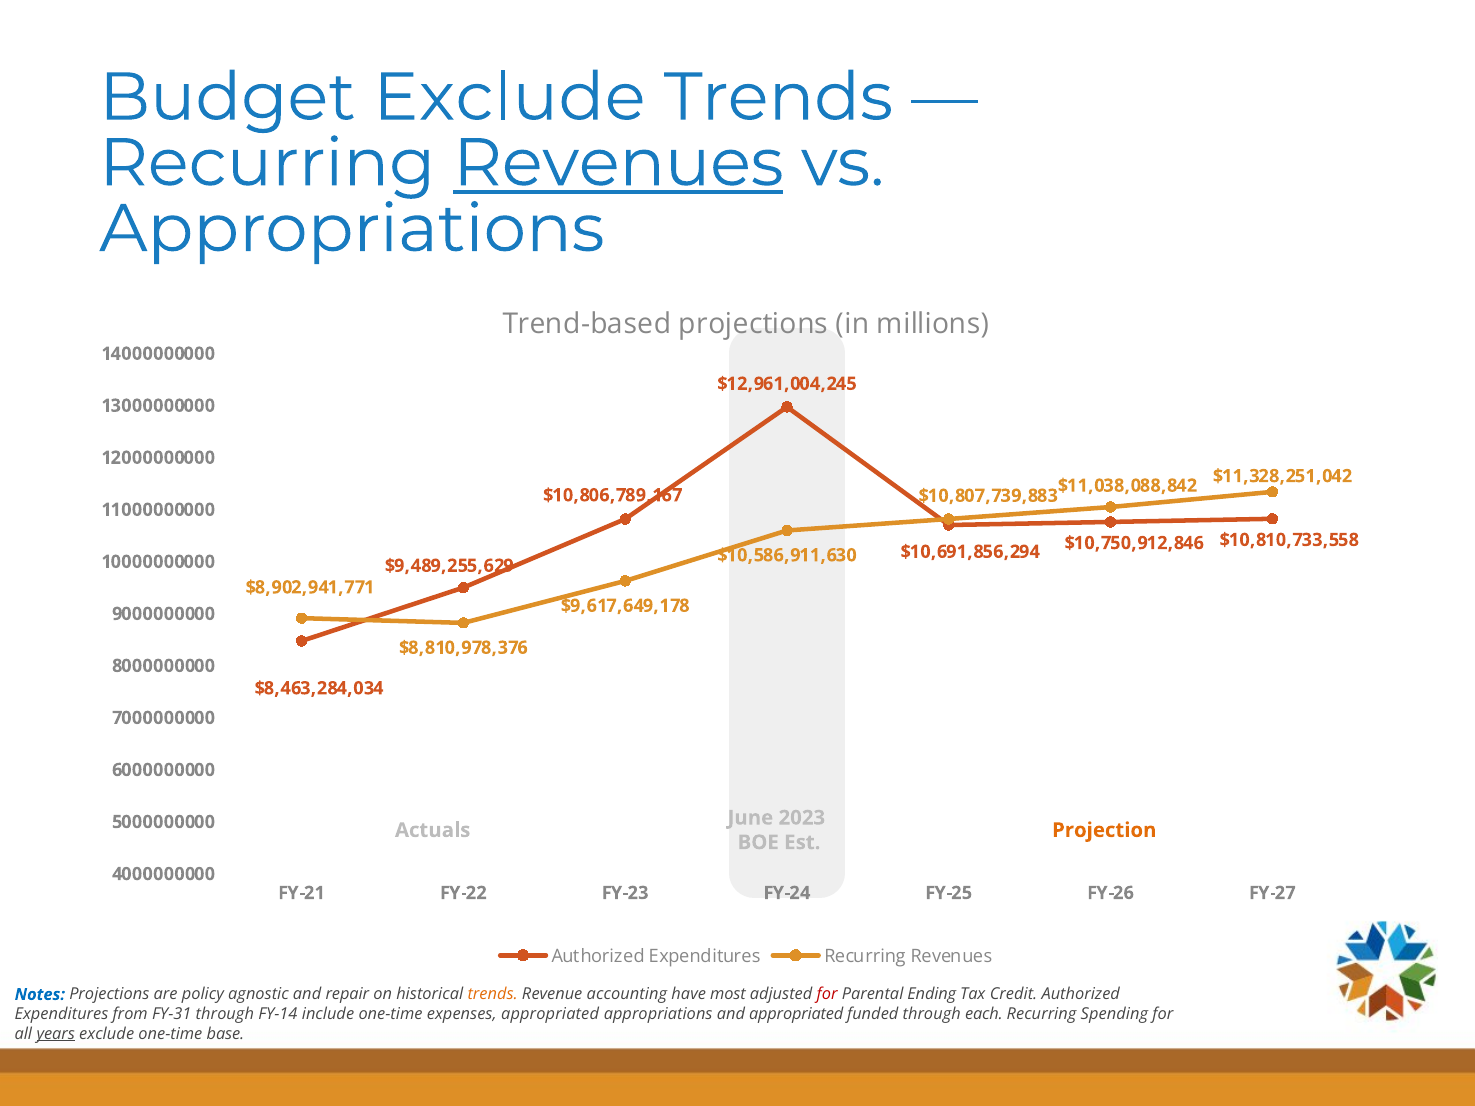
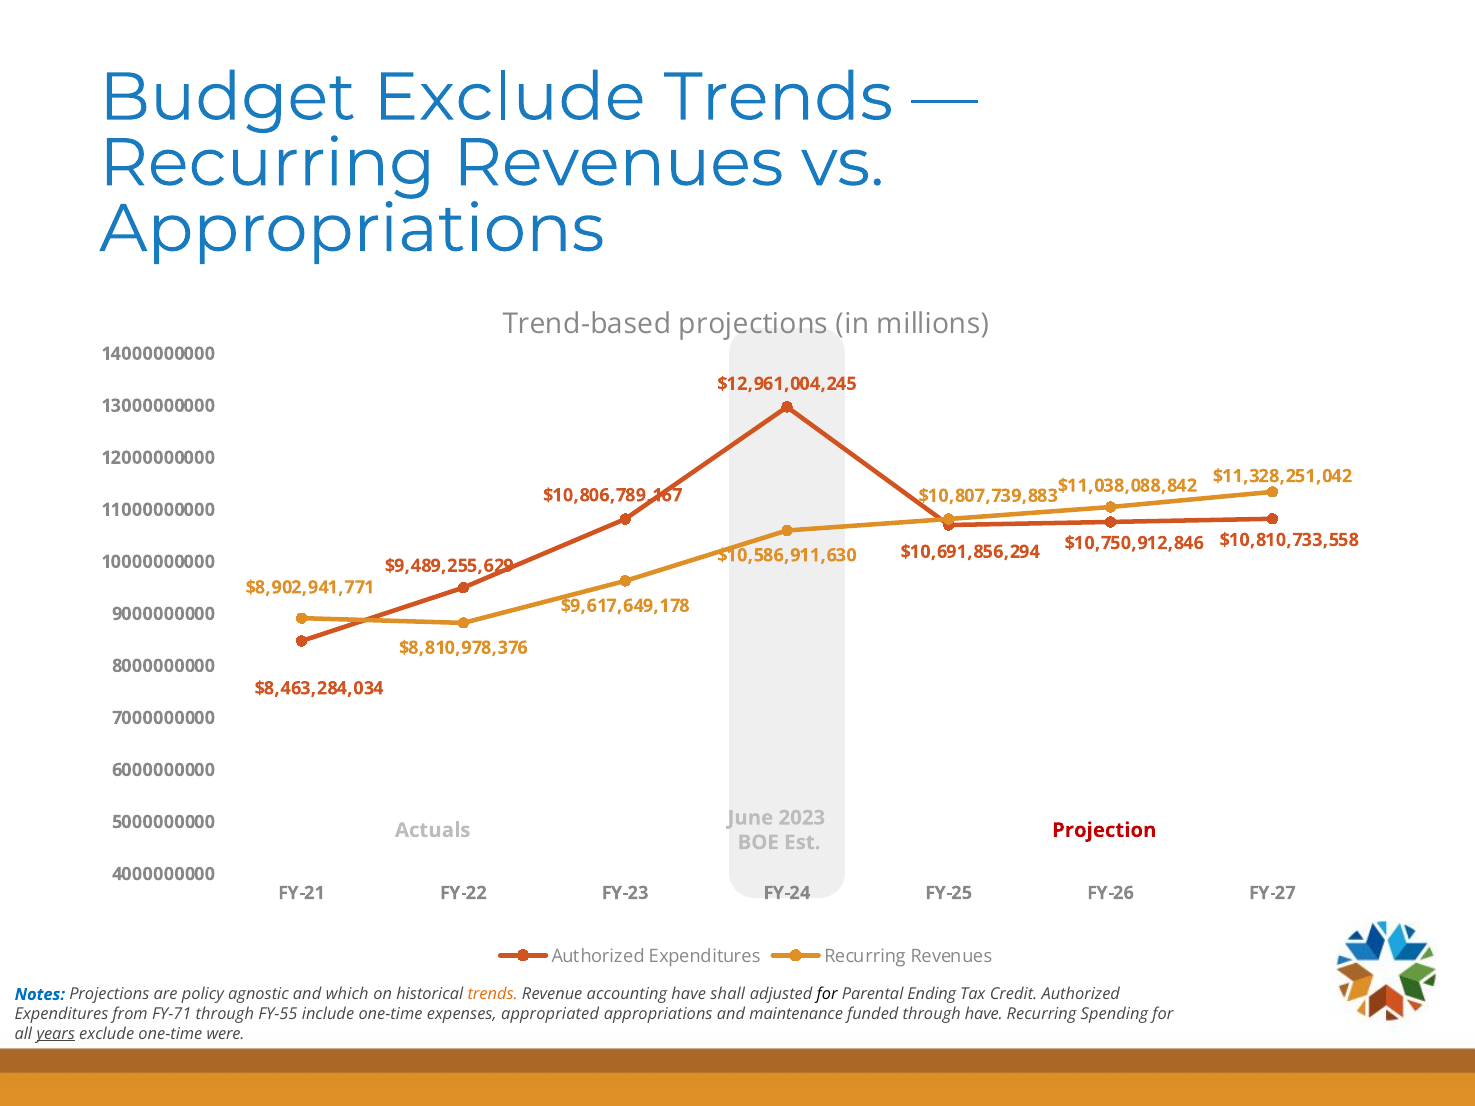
Revenues at (618, 163) underline: present -> none
Projection colour: orange -> red
repair: repair -> which
most: most -> shall
for at (827, 995) colour: red -> black
FY-31: FY-31 -> FY-71
FY-14: FY-14 -> FY-55
and appropriated: appropriated -> maintenance
through each: each -> have
base: base -> were
